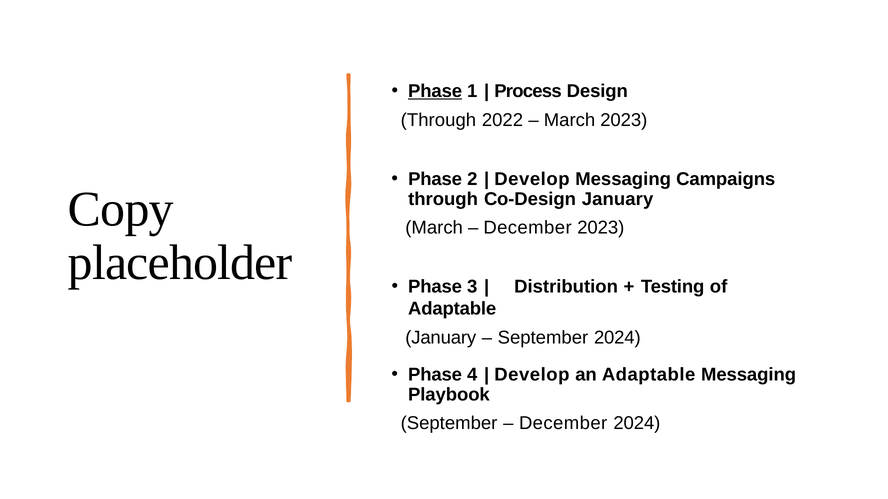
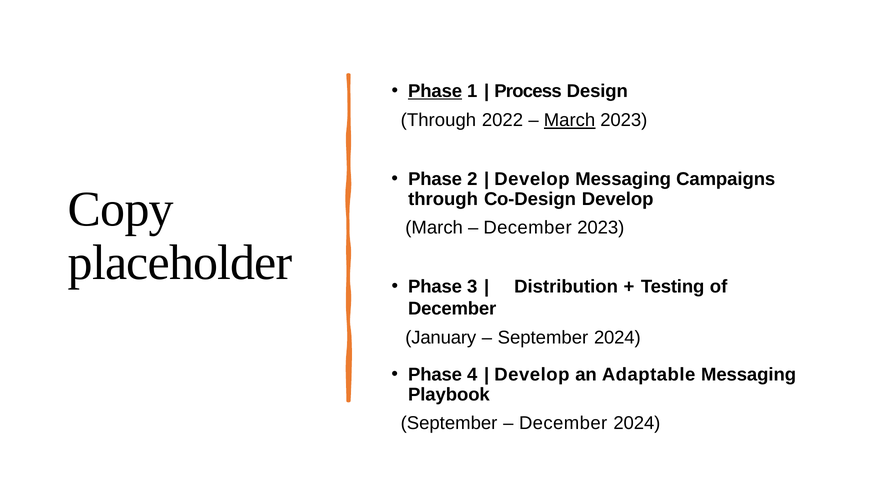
March at (570, 120) underline: none -> present
Co-Design January: January -> Develop
Adaptable at (452, 309): Adaptable -> December
